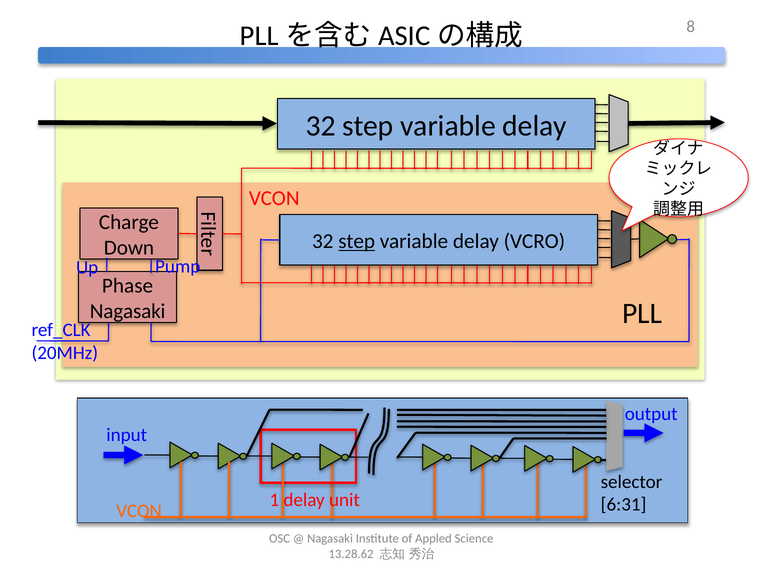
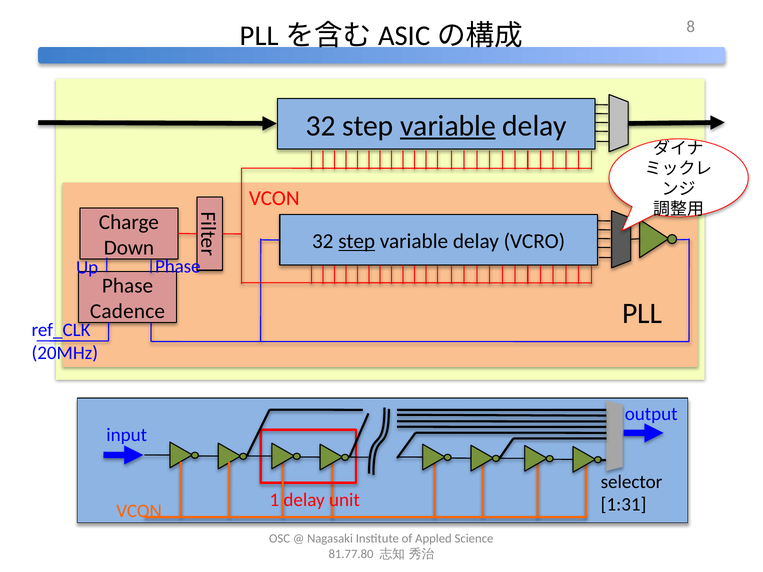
variable at (448, 126) underline: none -> present
Up Pump: Pump -> Phase
Nagasaki at (128, 311): Nagasaki -> Cadence
6:31: 6:31 -> 1:31
13.28.62: 13.28.62 -> 81.77.80
